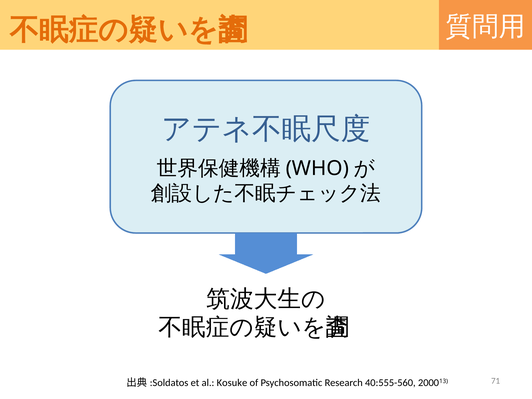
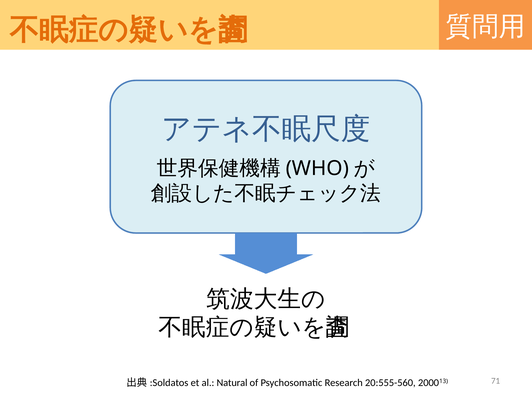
Kosuke: Kosuke -> Natural
40:555-560: 40:555-560 -> 20:555-560
